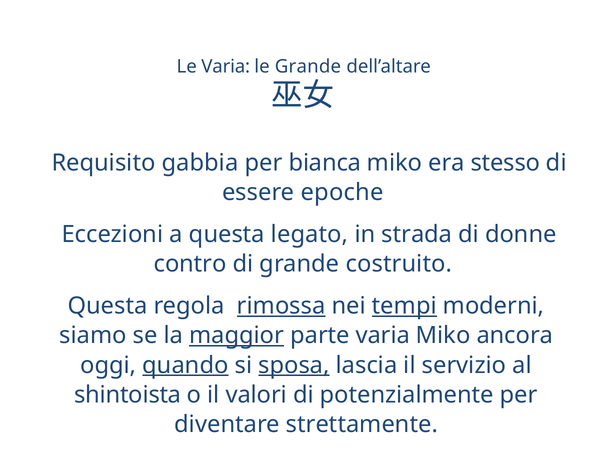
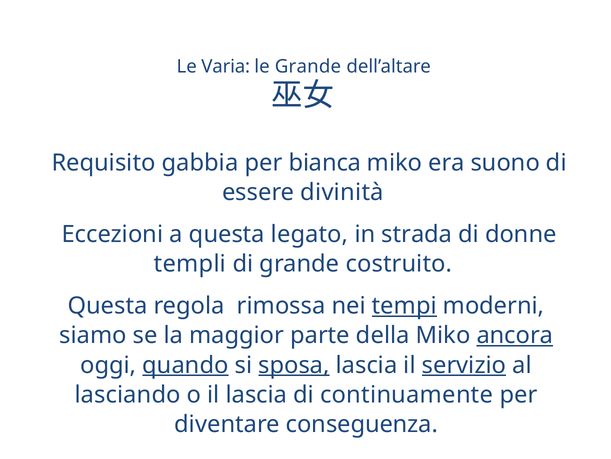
stesso: stesso -> suono
epoche: epoche -> divinità
contro: contro -> templi
rimossa underline: present -> none
maggior underline: present -> none
parte varia: varia -> della
ancora underline: none -> present
servizio underline: none -> present
shintoista: shintoista -> lasciando
il valori: valori -> lascia
potenzialmente: potenzialmente -> continuamente
strettamente: strettamente -> conseguenza
